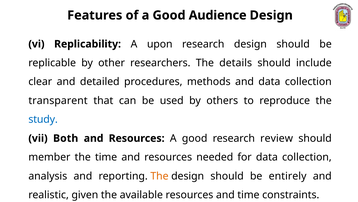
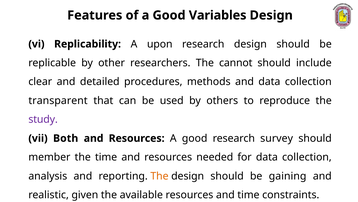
Audience: Audience -> Variables
details: details -> cannot
study colour: blue -> purple
review: review -> survey
entirely: entirely -> gaining
